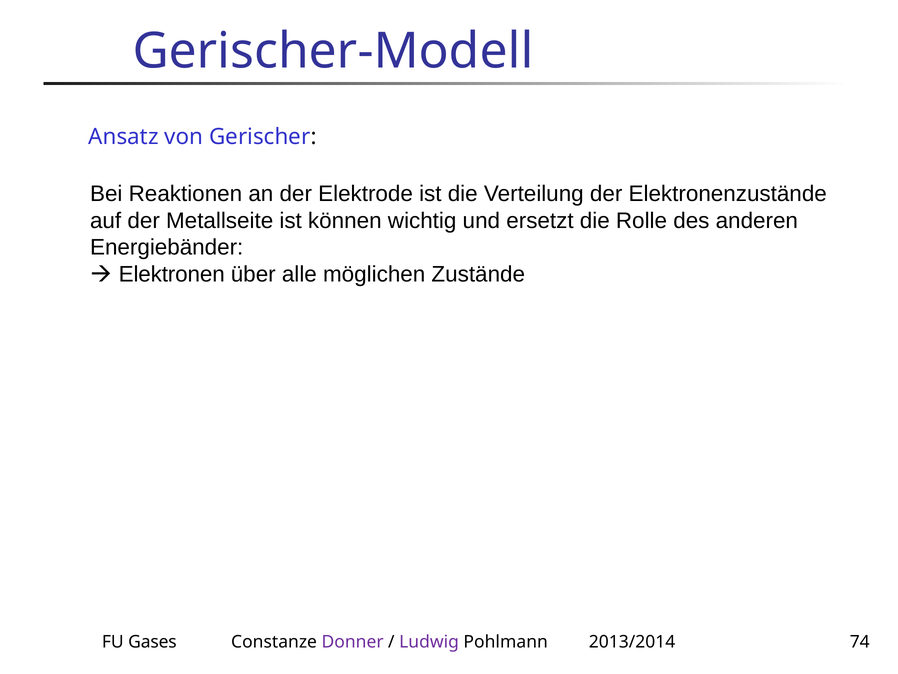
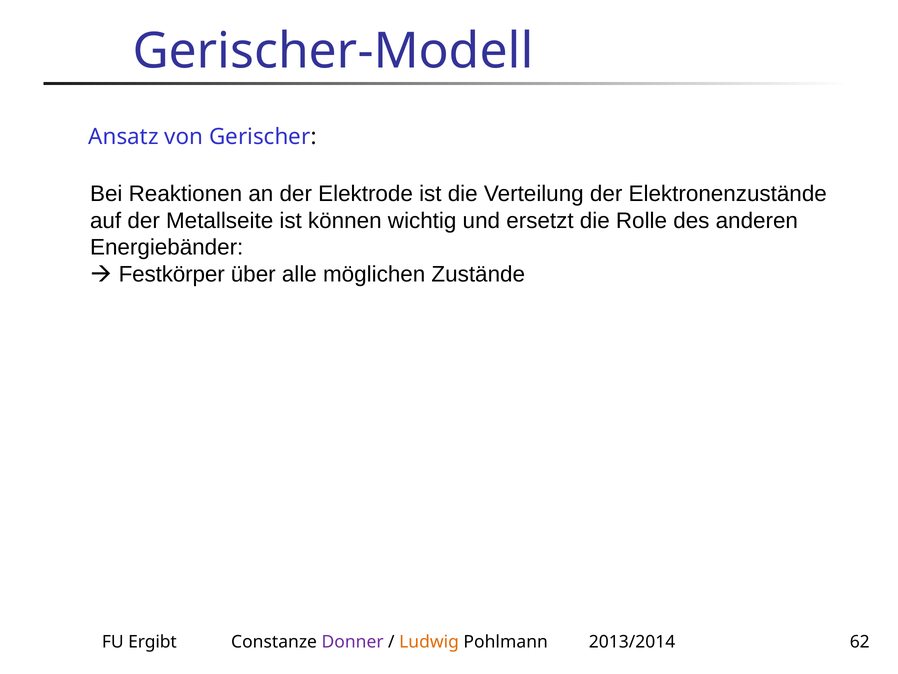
Elektronen: Elektronen -> Festkörper
Gases: Gases -> Ergibt
Ludwig colour: purple -> orange
74: 74 -> 62
